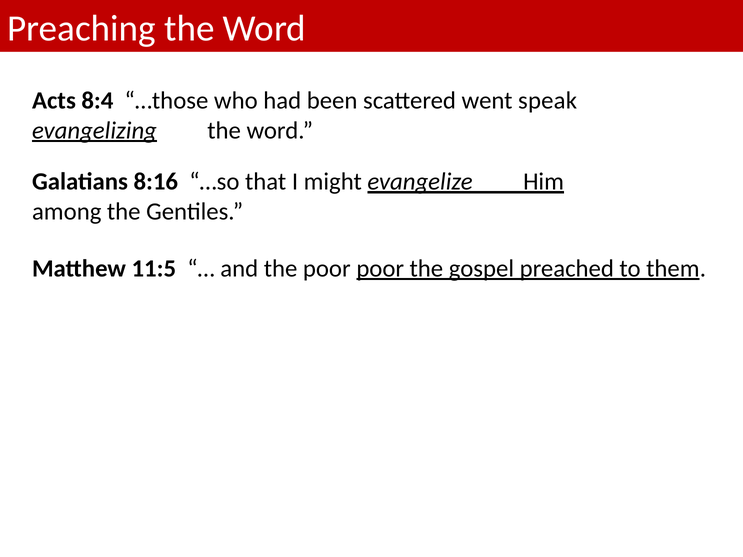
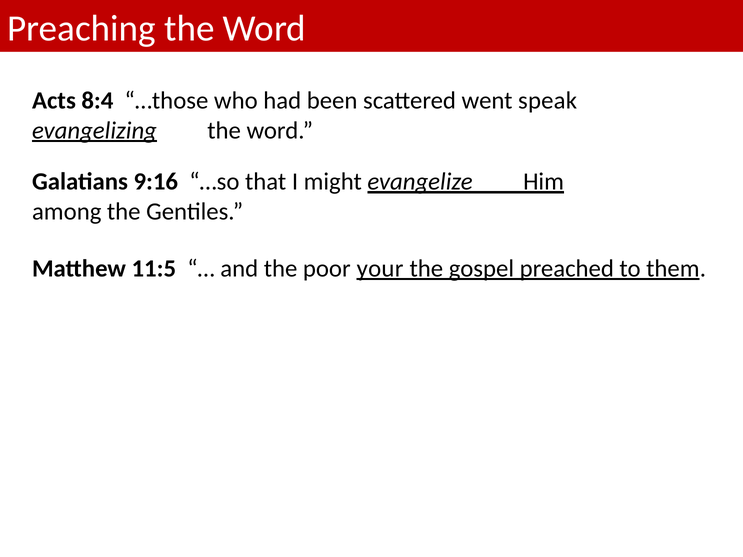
8:16: 8:16 -> 9:16
poor poor: poor -> your
